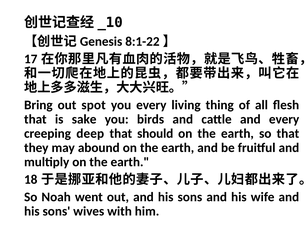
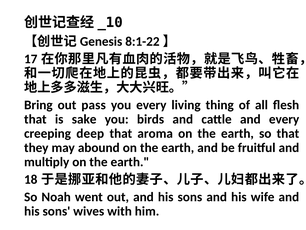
spot: spot -> pass
should: should -> aroma
